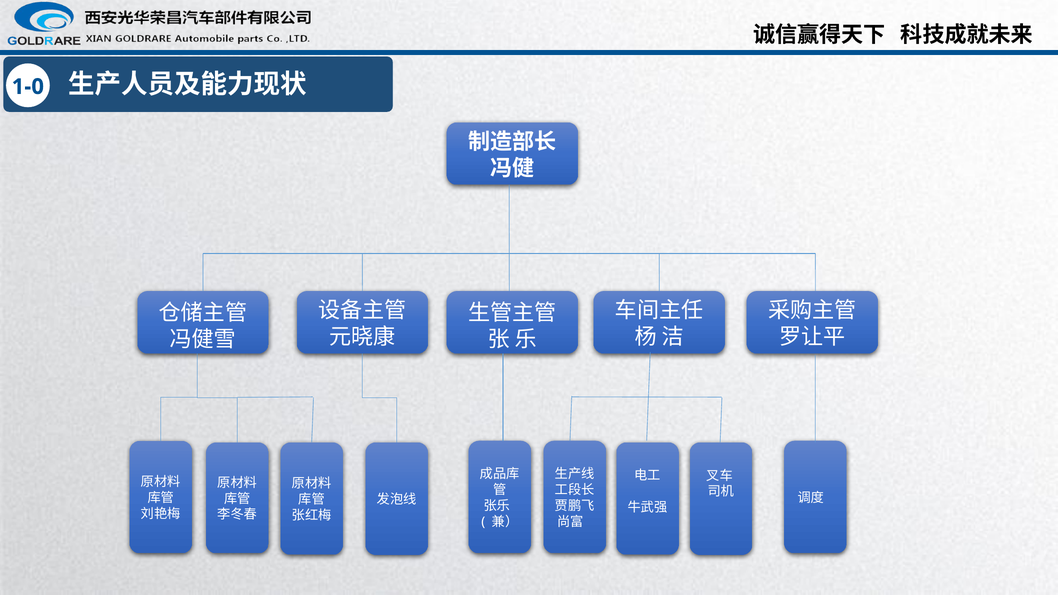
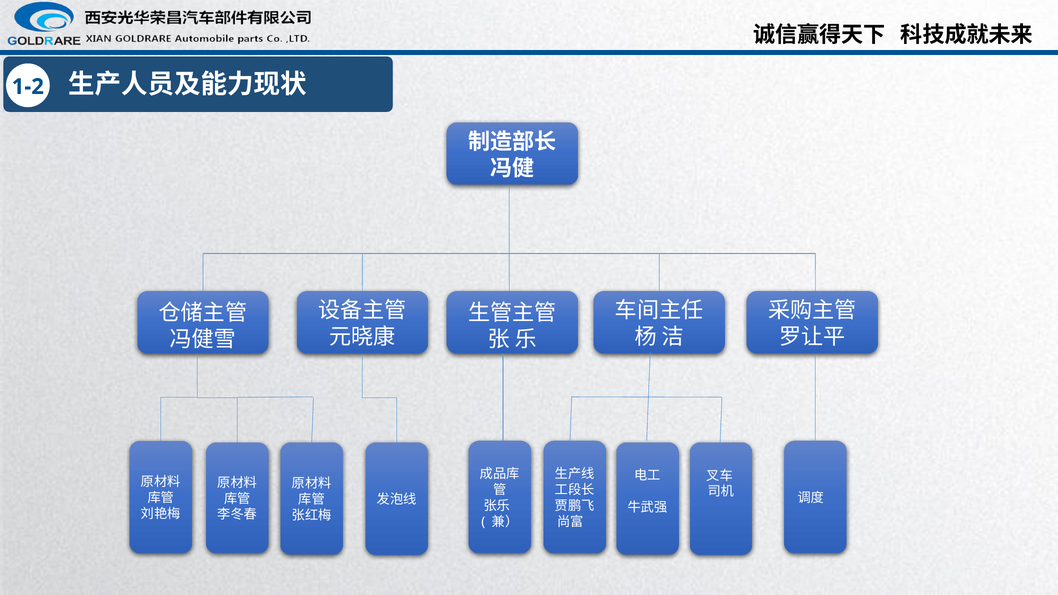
1-0: 1-0 -> 1-2
